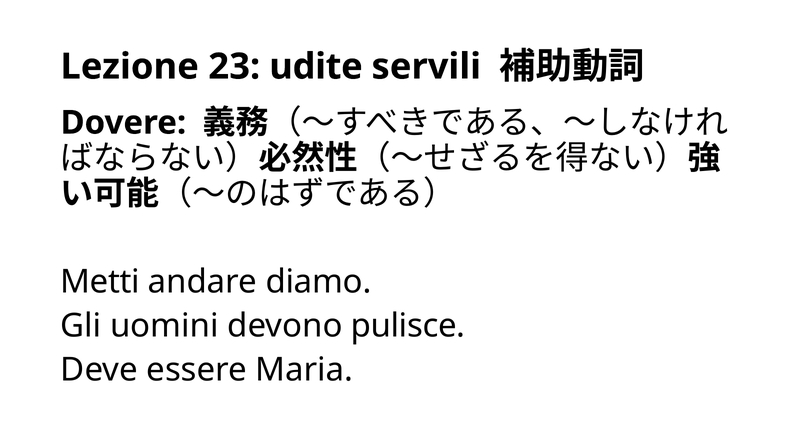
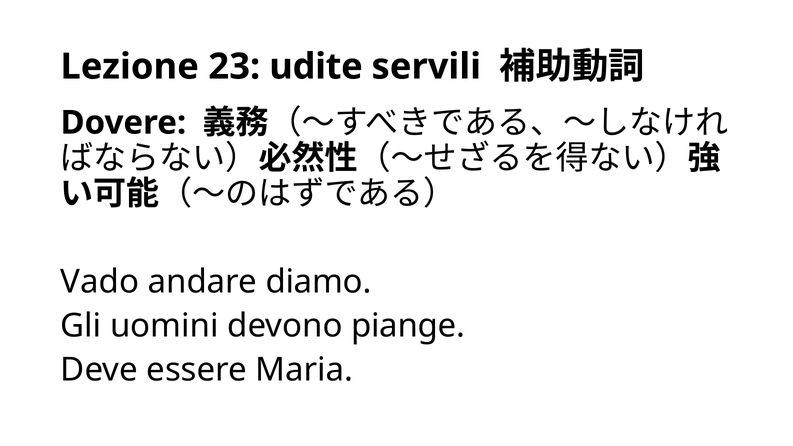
Metti: Metti -> Vado
pulisce: pulisce -> piange
